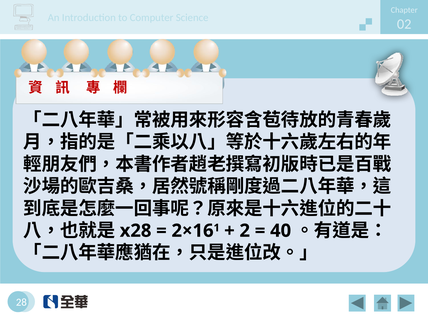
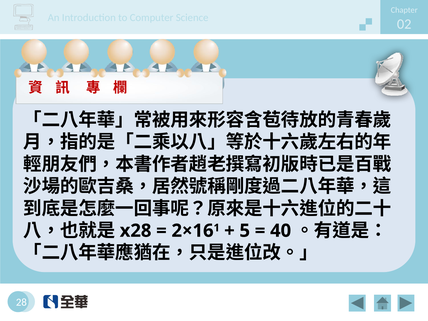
2: 2 -> 5
